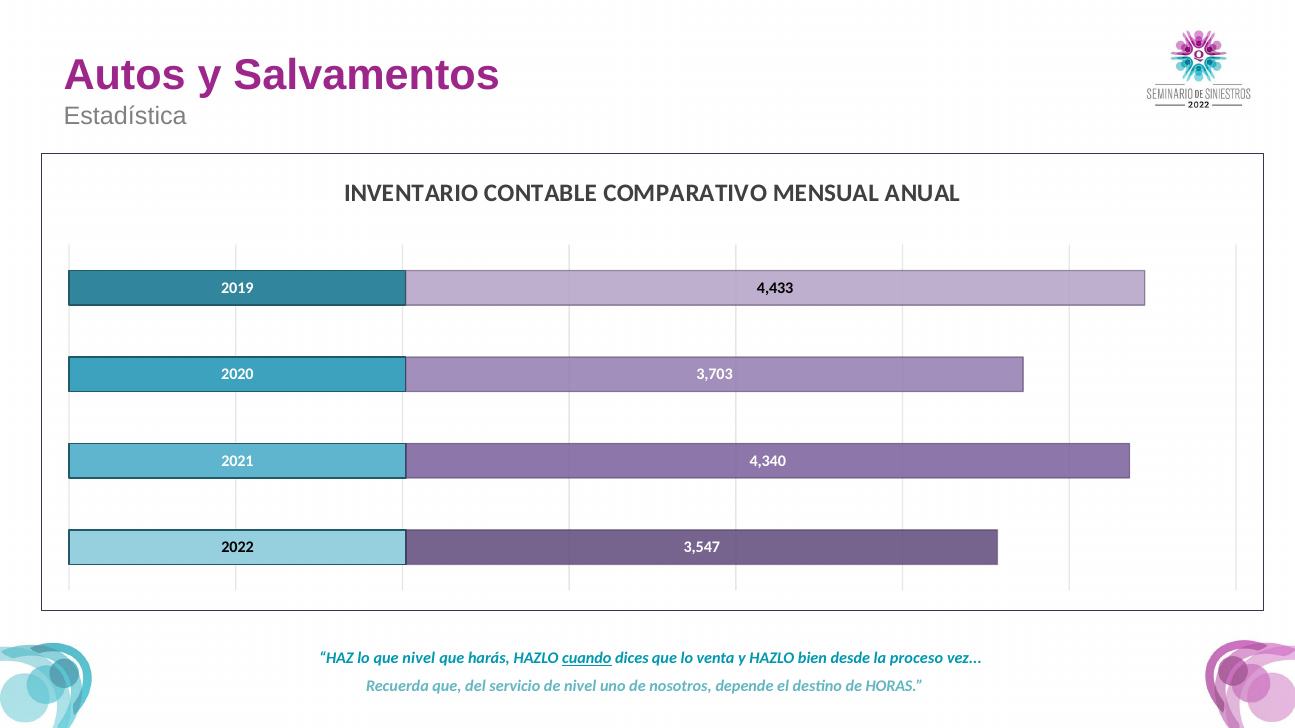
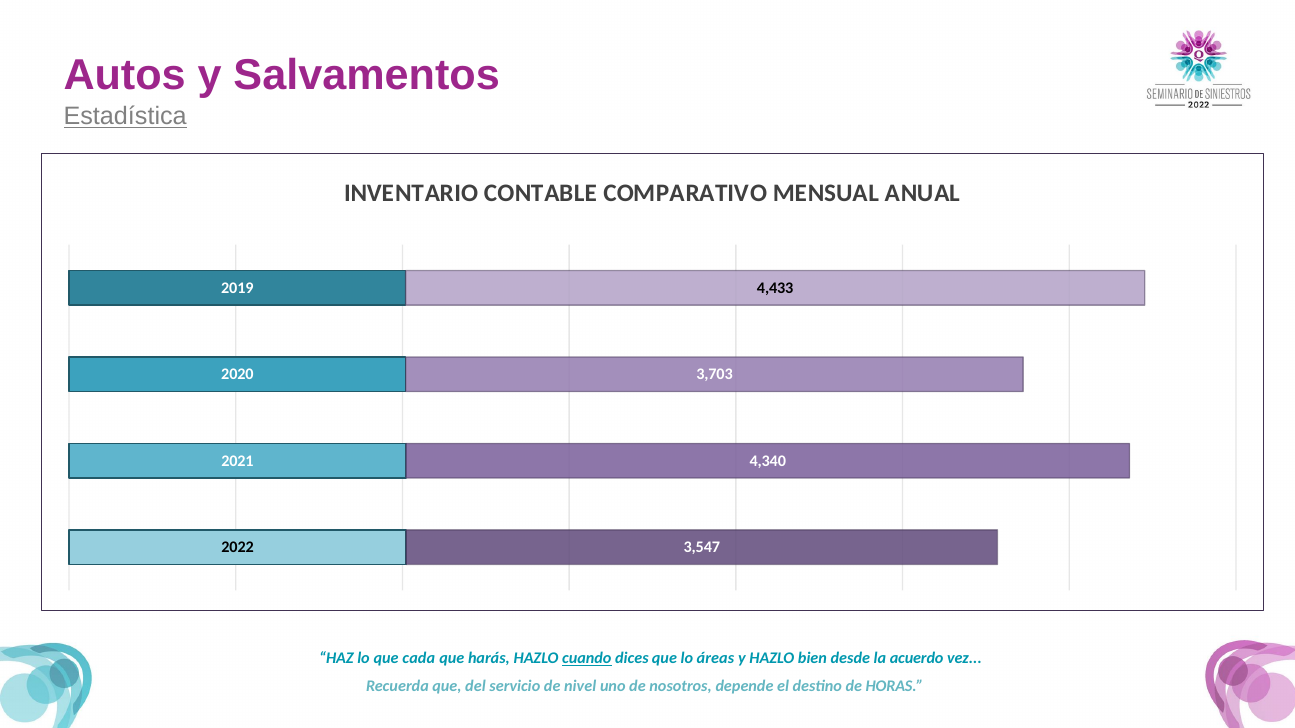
Estadística underline: none -> present
que nivel: nivel -> cada
venta: venta -> áreas
proceso: proceso -> acuerdo
